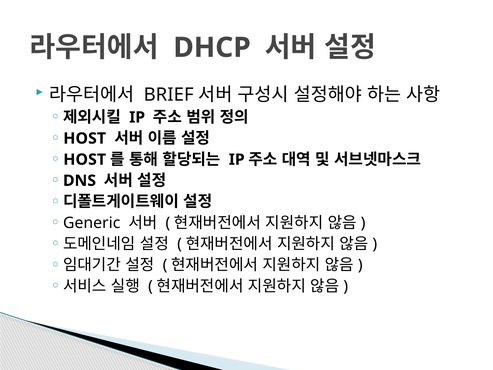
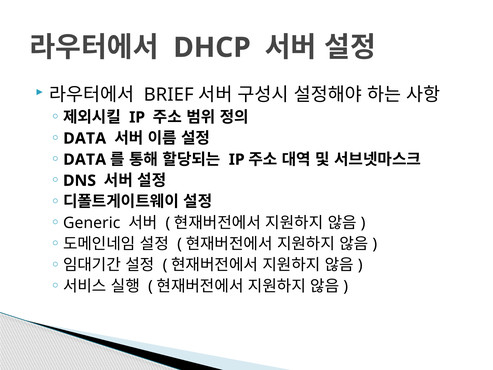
HOST at (85, 138): HOST -> DATA
HOST at (85, 159): HOST -> DATA
